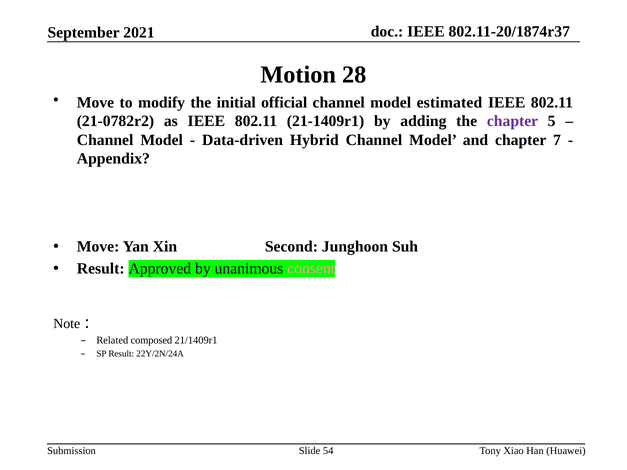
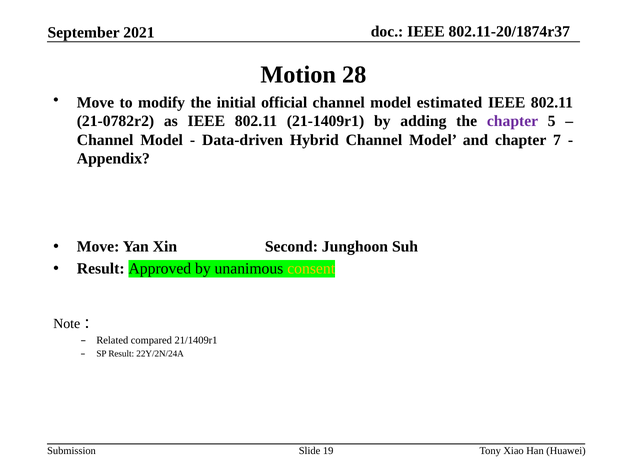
consent colour: pink -> yellow
composed: composed -> compared
54: 54 -> 19
